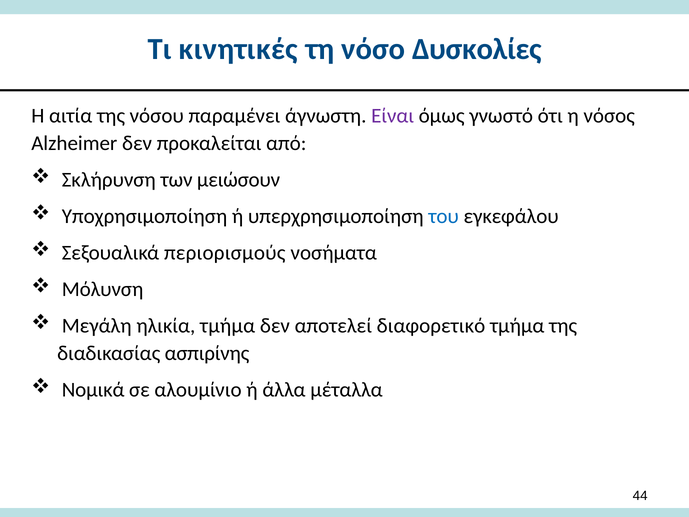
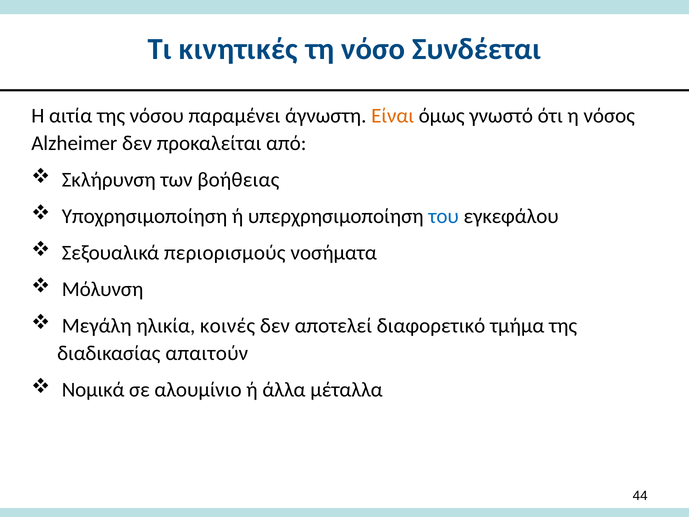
Δυσκολίες: Δυσκολίες -> Συνδέεται
Είναι colour: purple -> orange
μειώσουν: μειώσουν -> βοήθειας
ηλικία τμήμα: τμήμα -> κοινές
ασπιρίνης: ασπιρίνης -> απαιτούν
